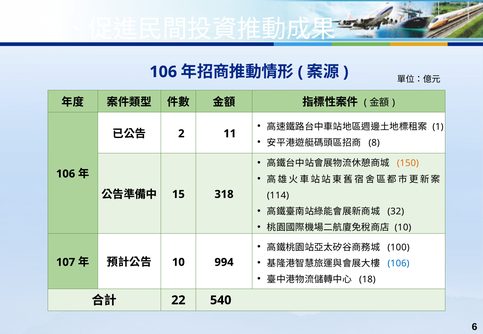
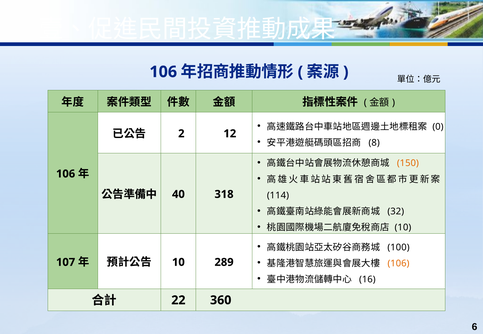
1: 1 -> 0
11: 11 -> 12
15: 15 -> 40
106 at (398, 264) colour: blue -> orange
994: 994 -> 289
18: 18 -> 16
540: 540 -> 360
